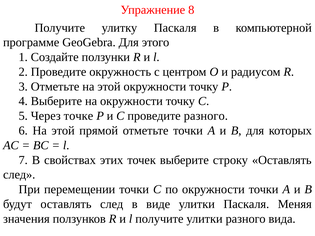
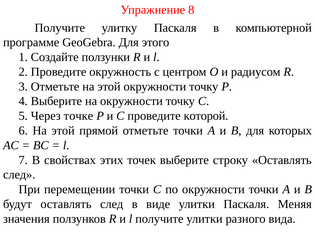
проведите разного: разного -> которой
